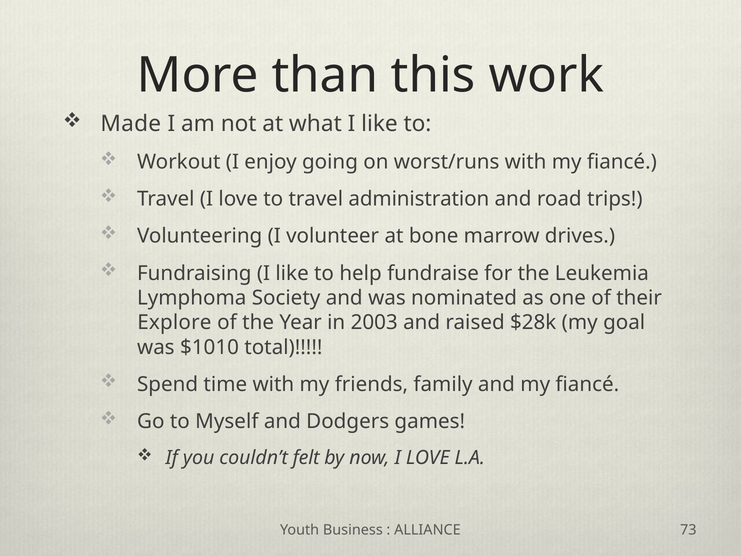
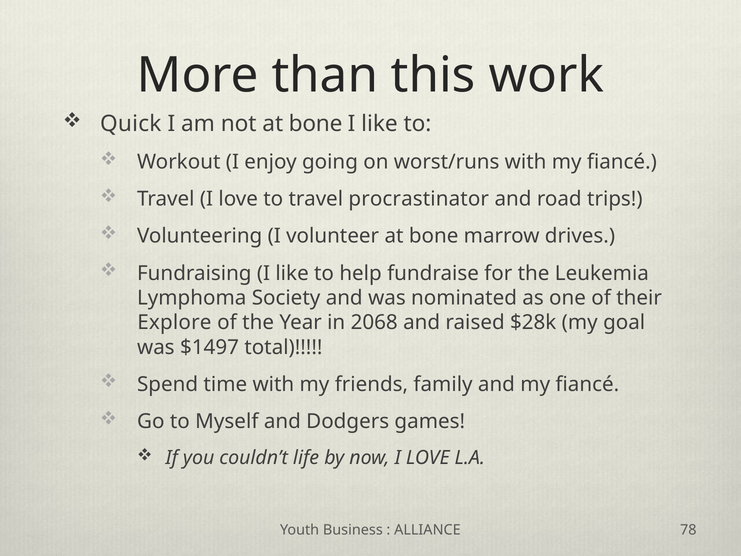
Made: Made -> Quick
not at what: what -> bone
administration: administration -> procrastinator
2003: 2003 -> 2068
$1010: $1010 -> $1497
felt: felt -> life
73: 73 -> 78
